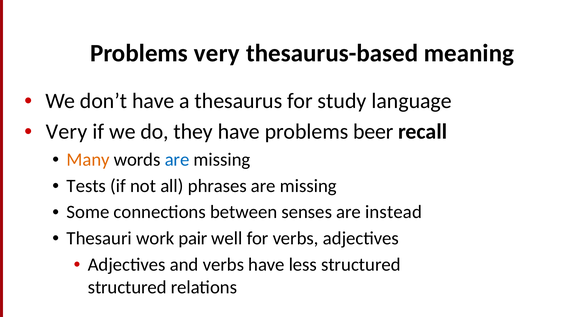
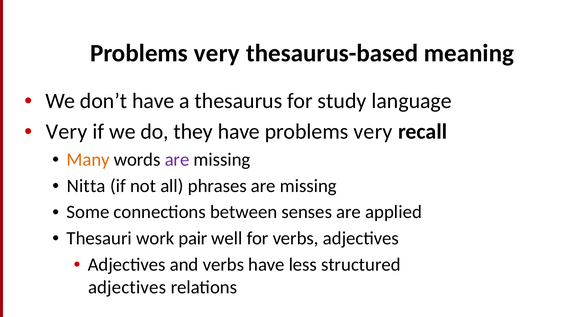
have problems beer: beer -> very
are at (177, 159) colour: blue -> purple
Tests: Tests -> Nitta
instead: instead -> applied
structured at (127, 287): structured -> adjectives
